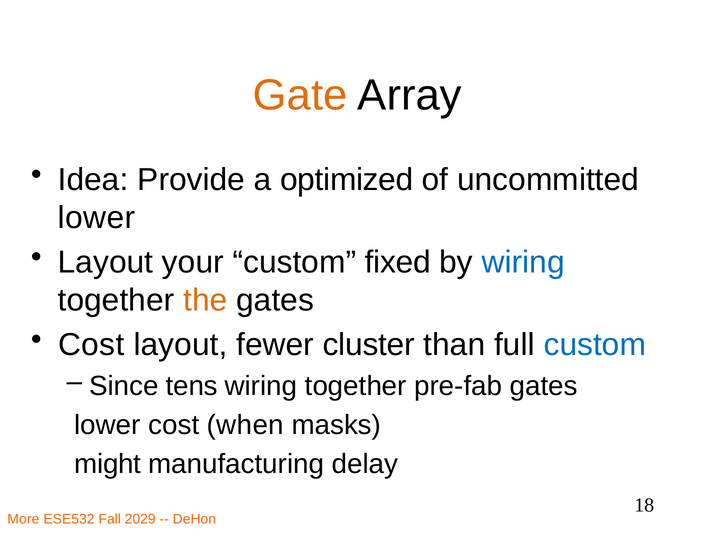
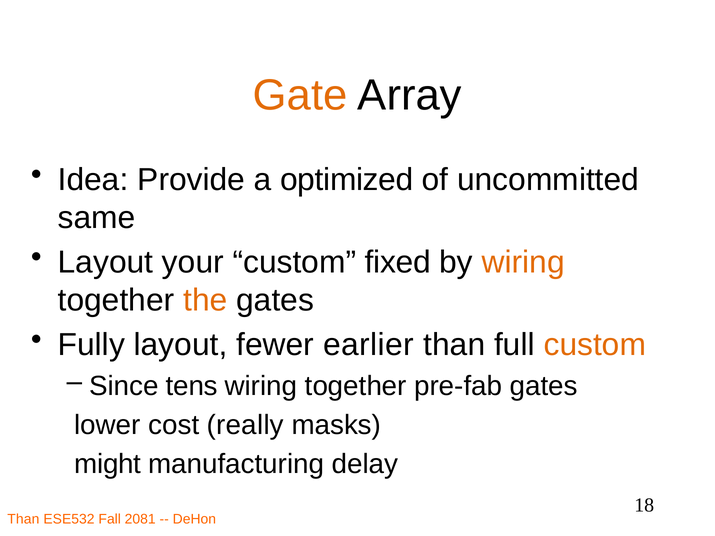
lower at (97, 218): lower -> same
wiring at (523, 262) colour: blue -> orange
Cost at (91, 345): Cost -> Fully
cluster: cluster -> earlier
custom at (595, 345) colour: blue -> orange
when: when -> really
More at (23, 519): More -> Than
2029: 2029 -> 2081
